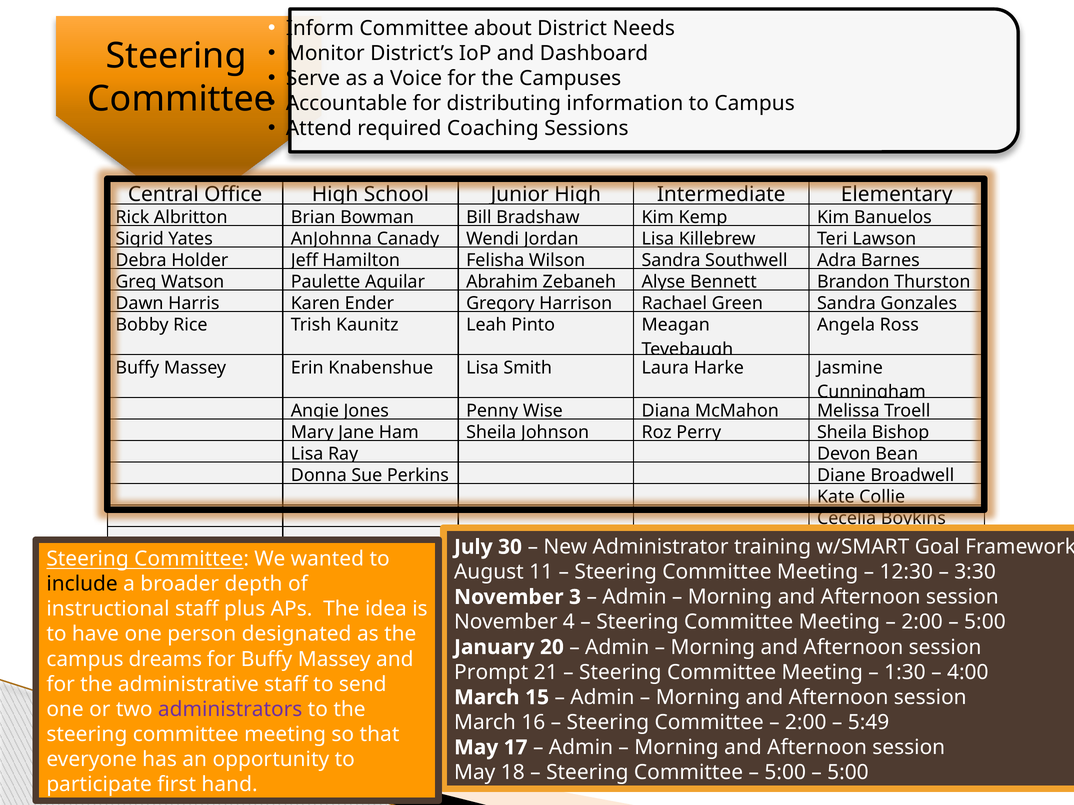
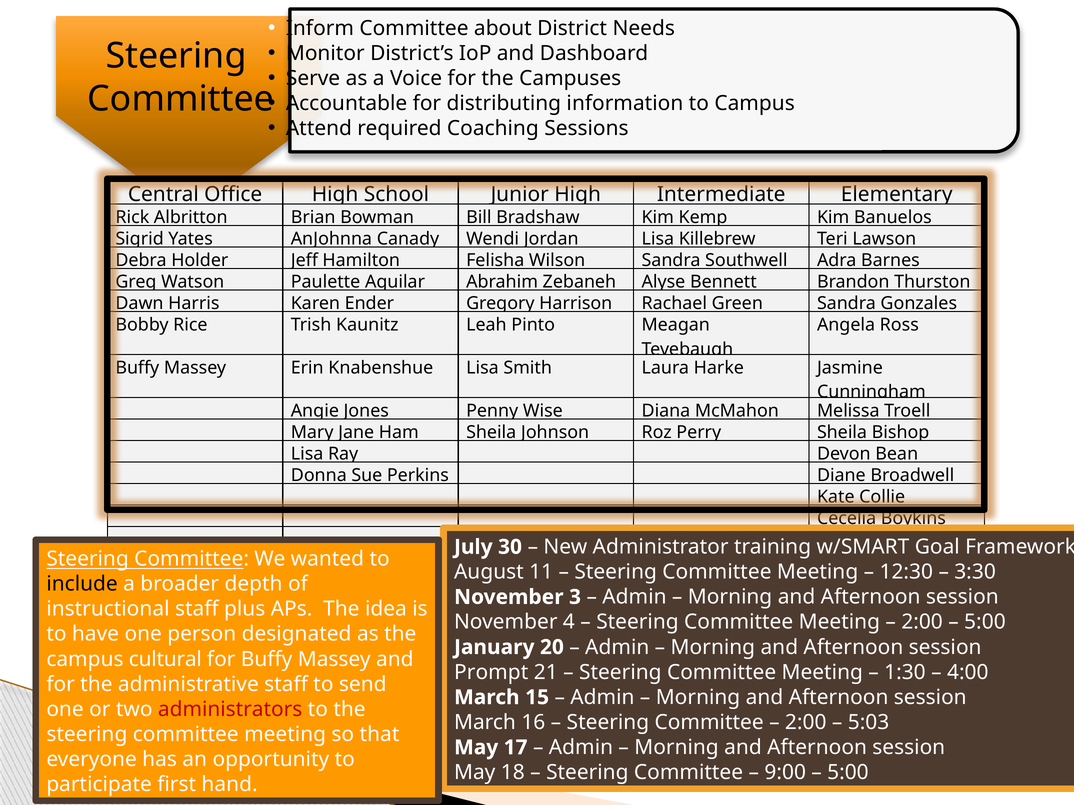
dreams: dreams -> cultural
administrators colour: purple -> red
5:49: 5:49 -> 5:03
5:00 at (785, 773): 5:00 -> 9:00
